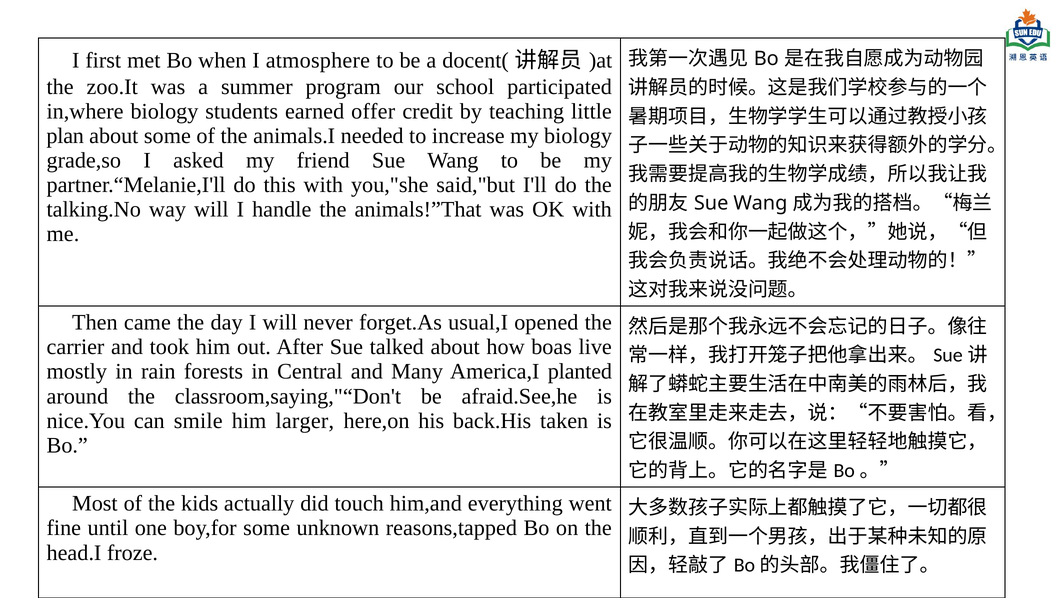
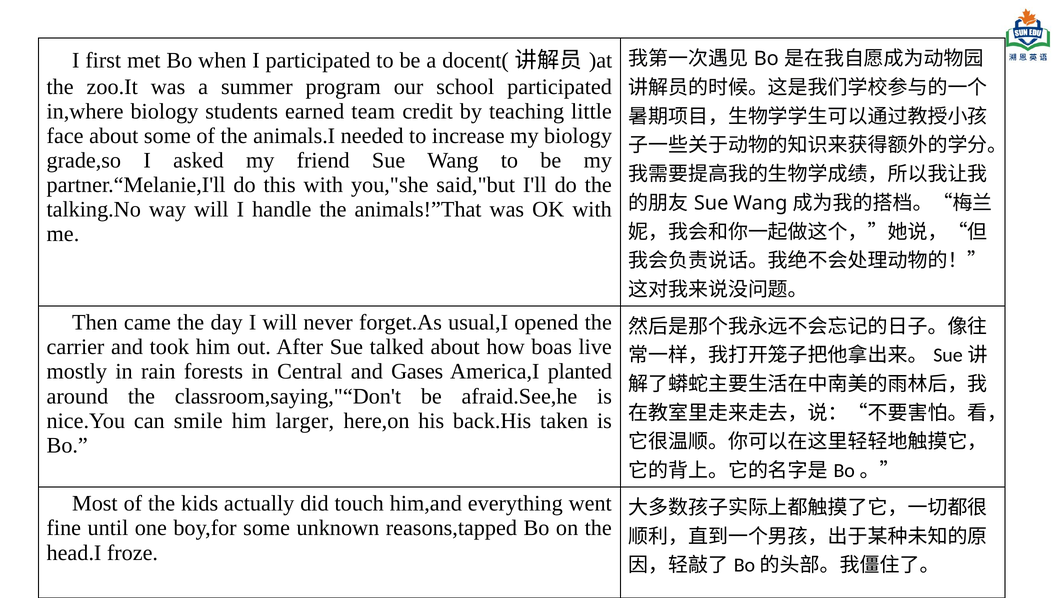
I atmosphere: atmosphere -> participated
offer: offer -> team
plan: plan -> face
Many: Many -> Gases
